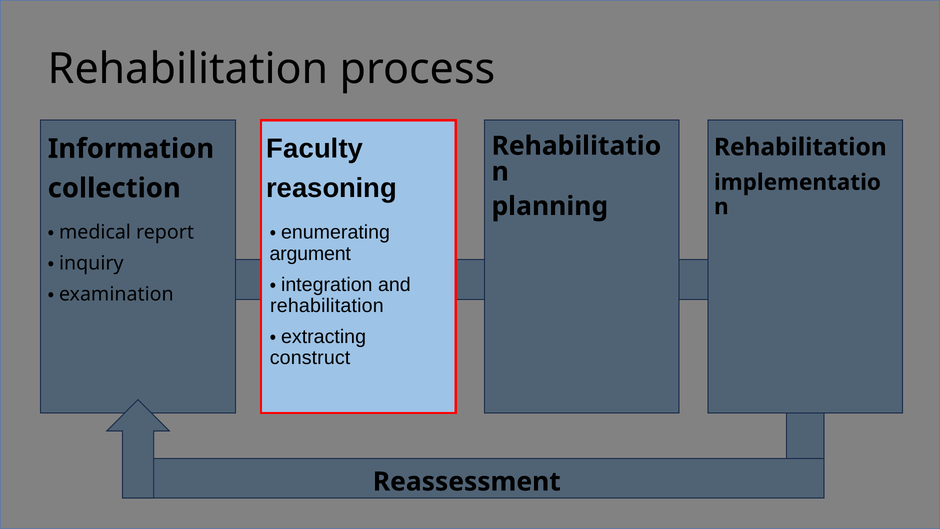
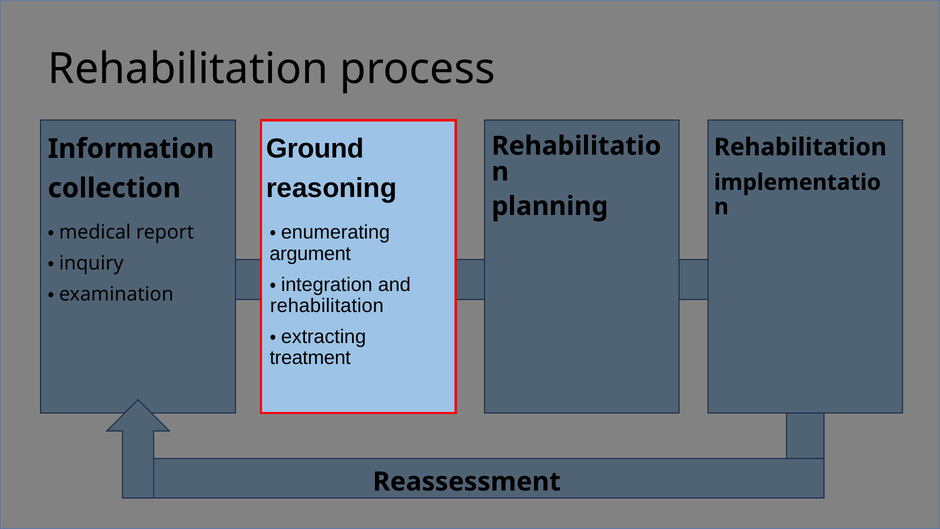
Faculty: Faculty -> Ground
construct: construct -> treatment
